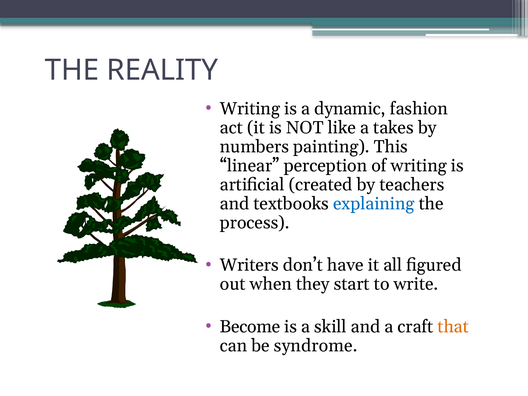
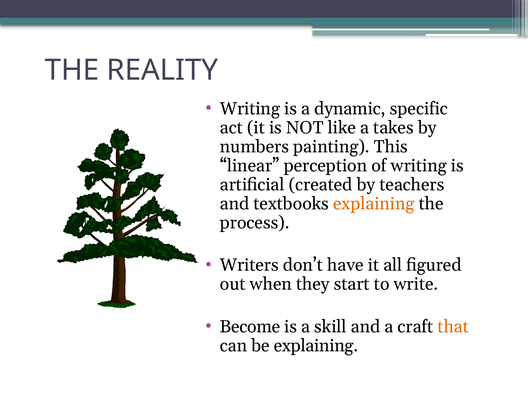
fashion: fashion -> specific
explaining at (374, 204) colour: blue -> orange
be syndrome: syndrome -> explaining
